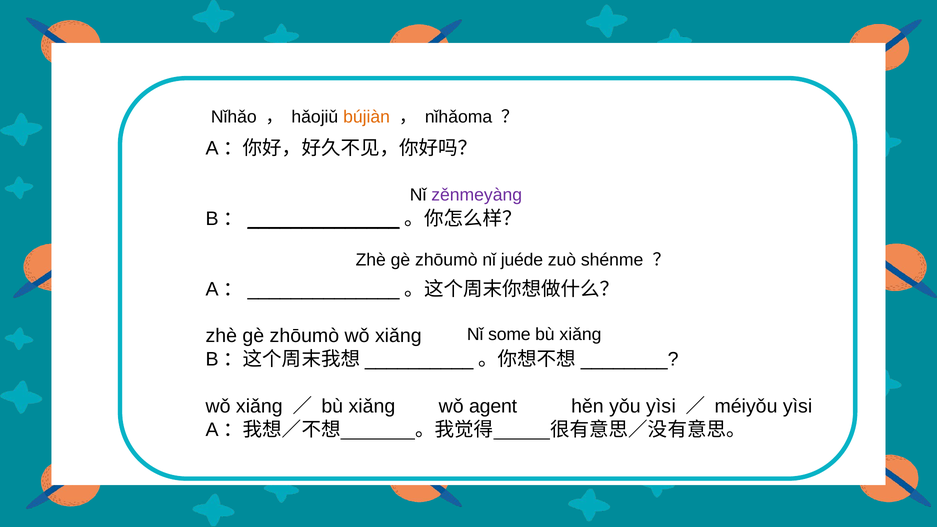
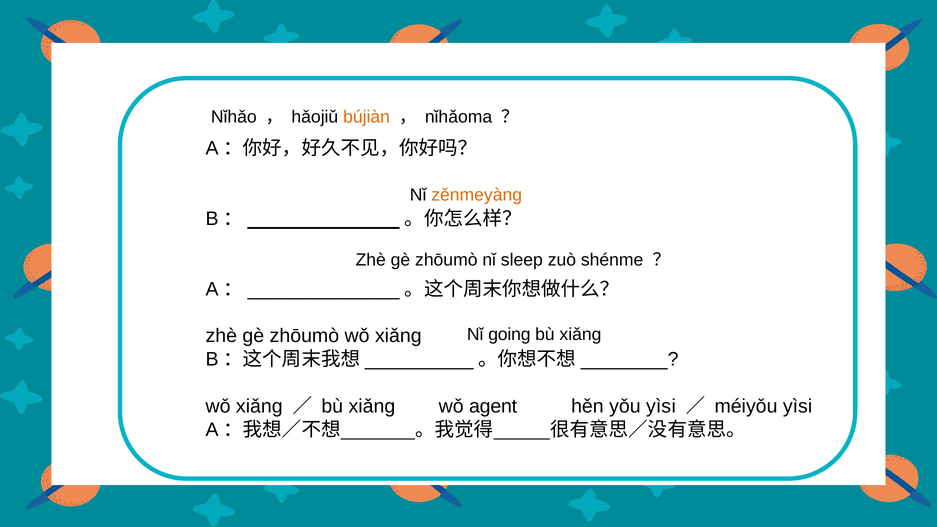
zěnmeyàng colour: purple -> orange
juéde: juéde -> sleep
some: some -> going
